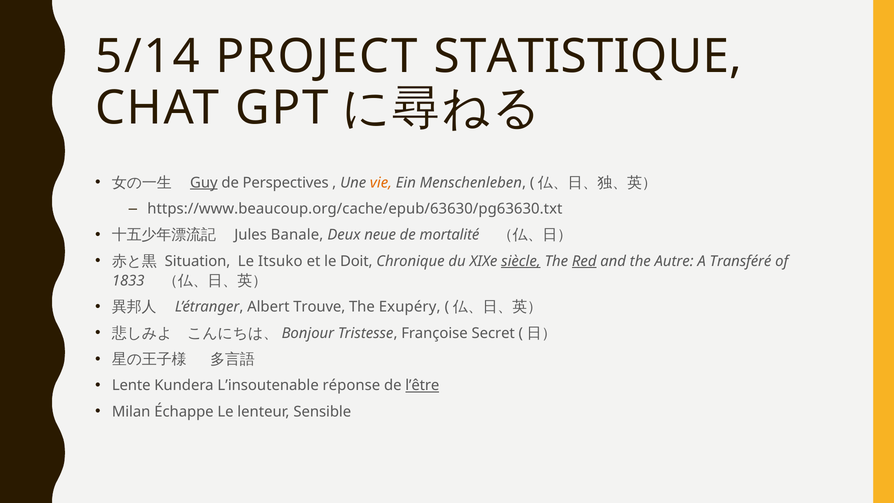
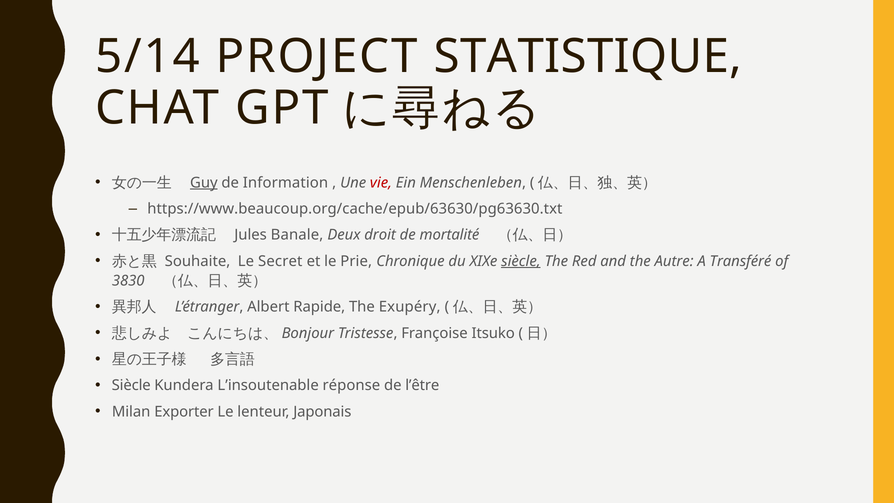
Perspectives: Perspectives -> Information
vie colour: orange -> red
neue: neue -> droit
Situation: Situation -> Souhaite
Itsuko: Itsuko -> Secret
Doit: Doit -> Prie
Red underline: present -> none
1833: 1833 -> 3830
Trouve: Trouve -> Rapide
Secret: Secret -> Itsuko
Lente at (131, 385): Lente -> Siècle
l’être underline: present -> none
Échappe: Échappe -> Exporter
Sensible: Sensible -> Japonais
